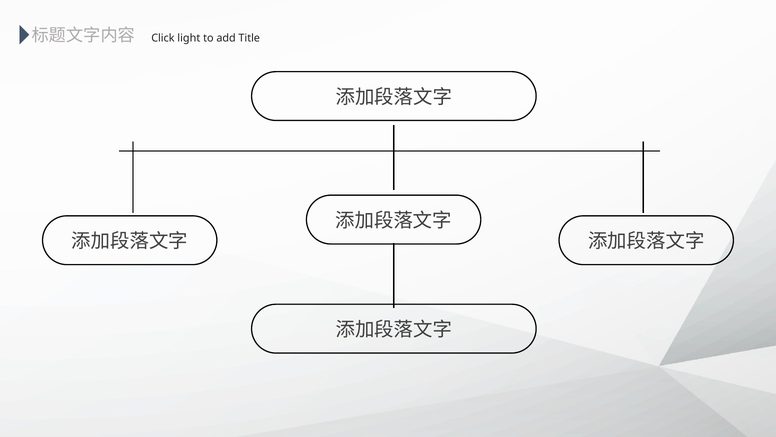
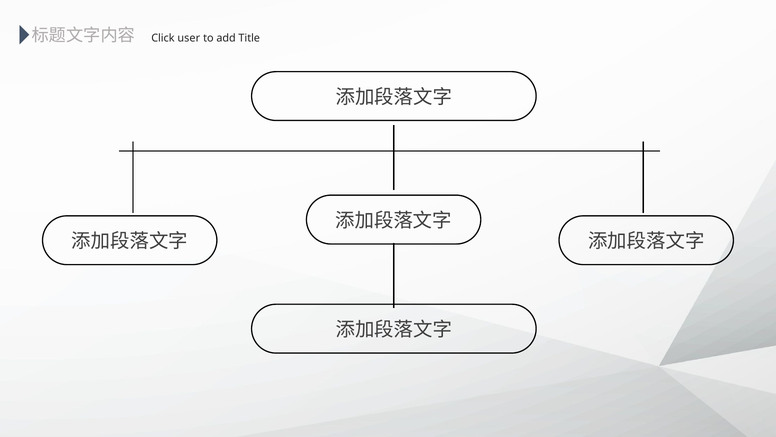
light: light -> user
